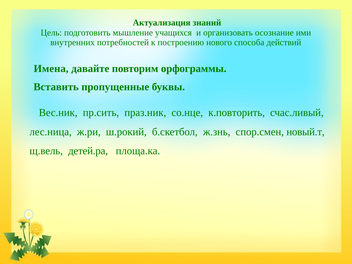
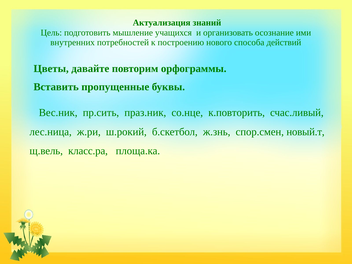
Имена: Имена -> Цветы
детей.ра: детей.ра -> класс.ра
